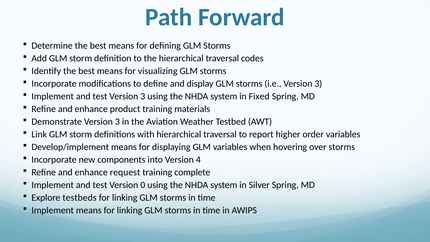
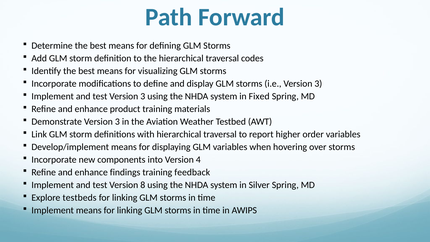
request: request -> findings
complete: complete -> feedback
0: 0 -> 8
